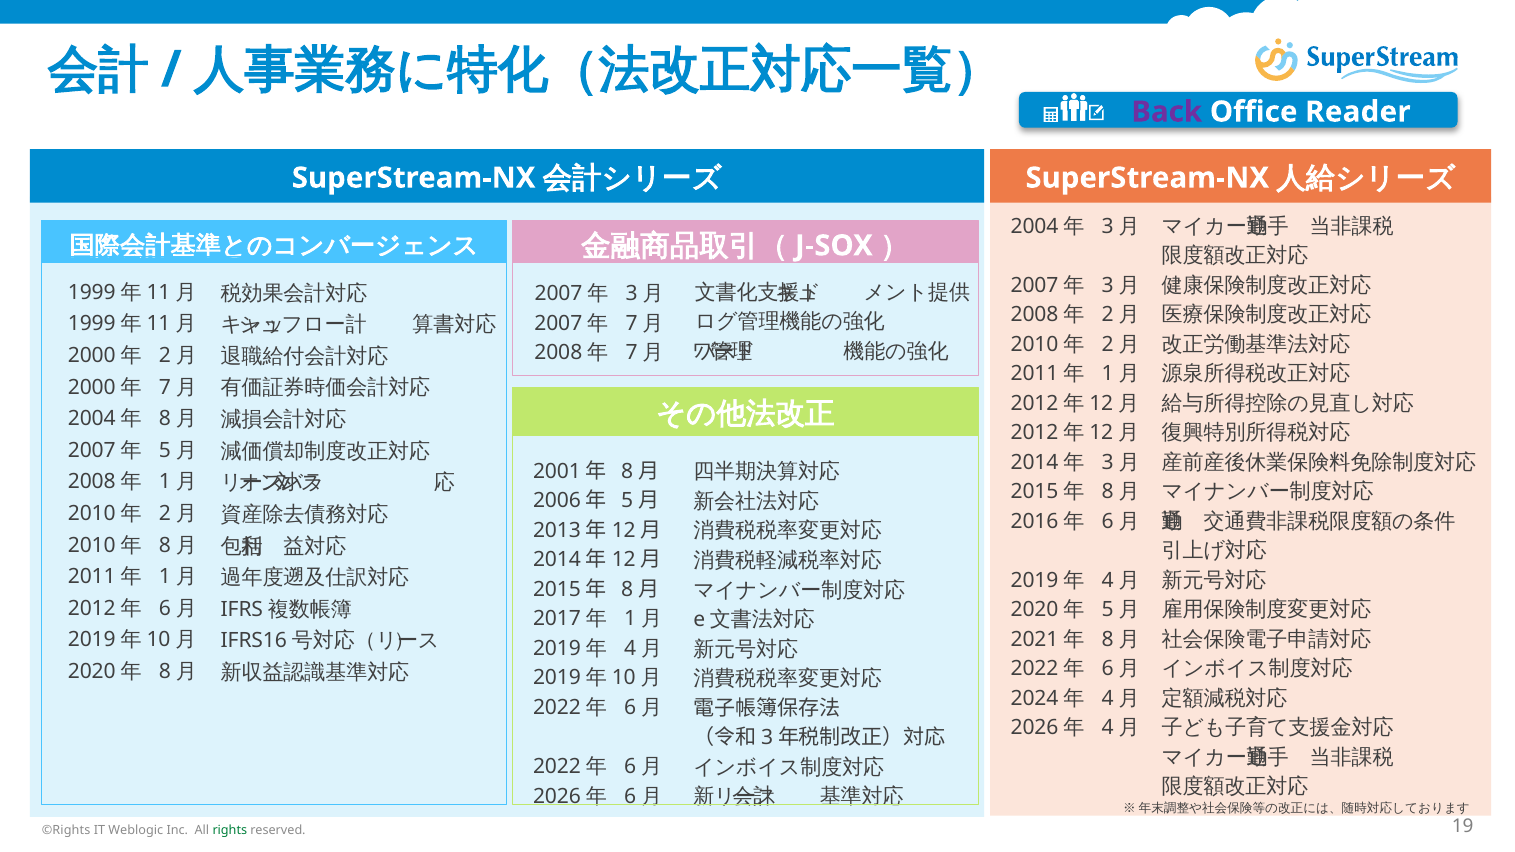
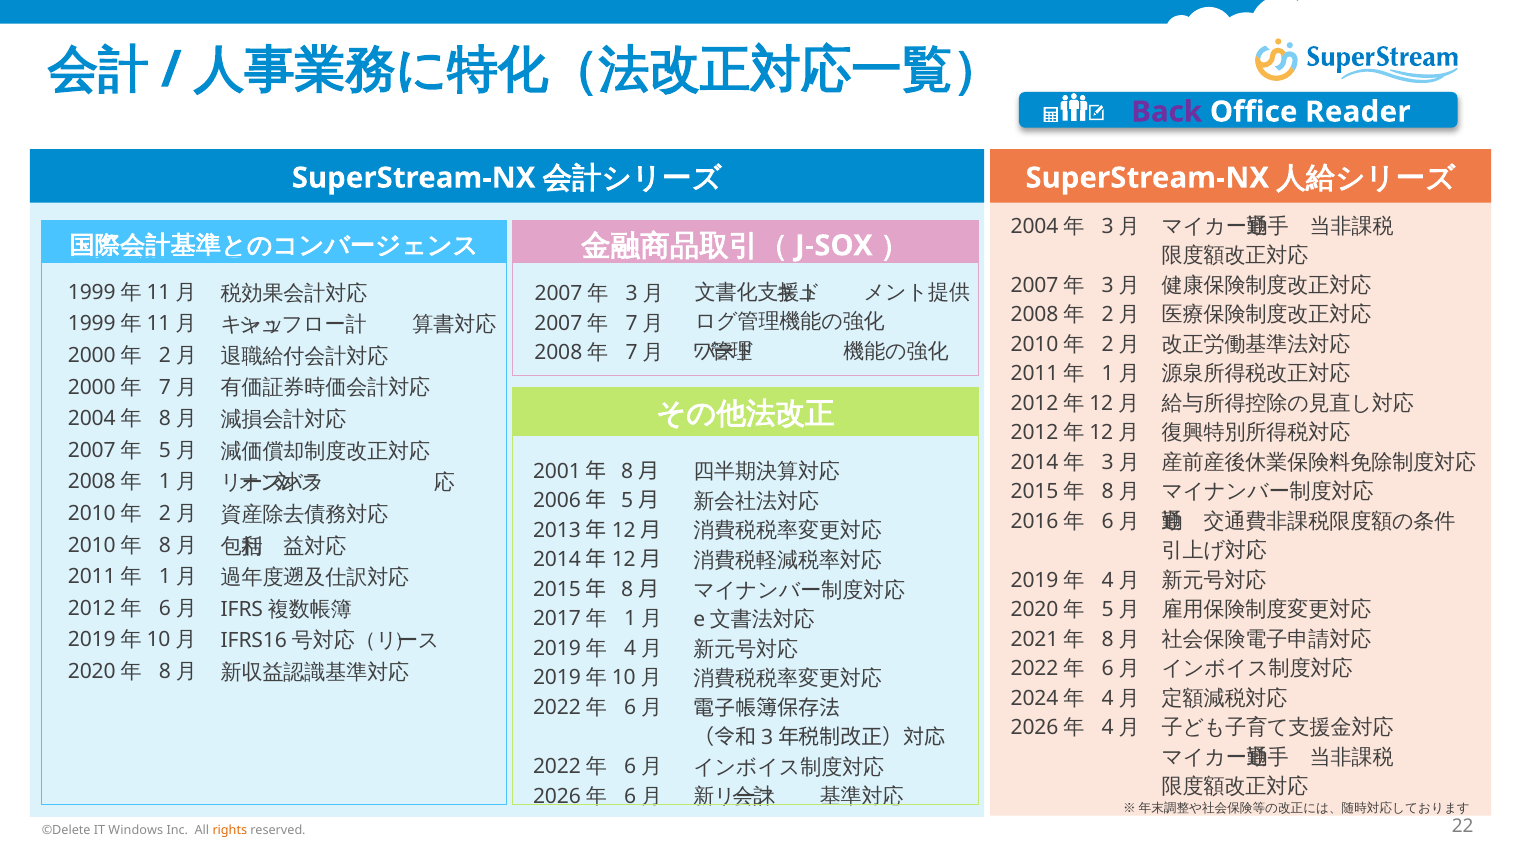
©Rights: ©Rights -> ©Delete
Weblogic: Weblogic -> Windows
rights colour: green -> orange
19: 19 -> 22
